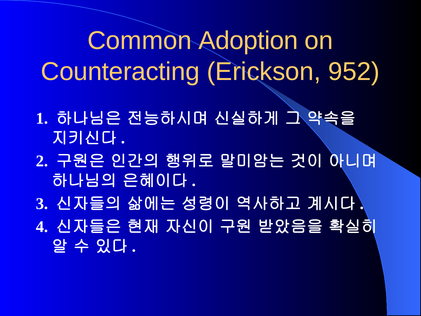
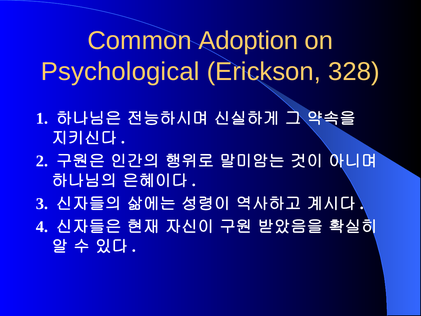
Counteracting: Counteracting -> Psychological
952: 952 -> 328
